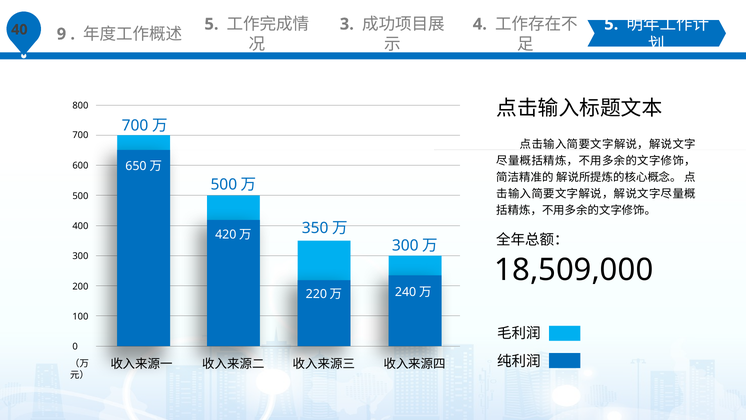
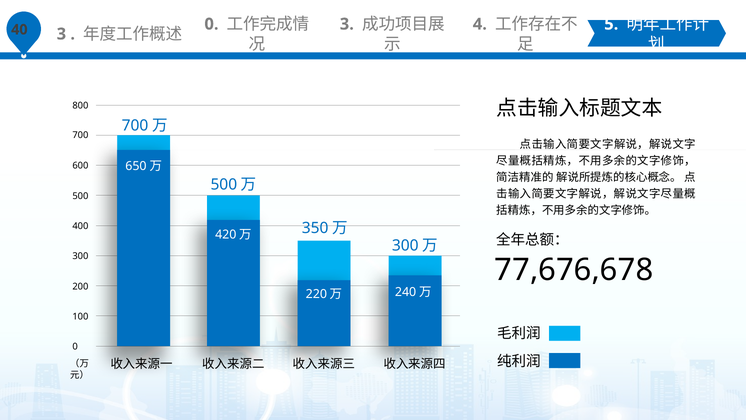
9 at (61, 34): 9 -> 3
5 at (211, 24): 5 -> 0
18,509,000: 18,509,000 -> 77,676,678
